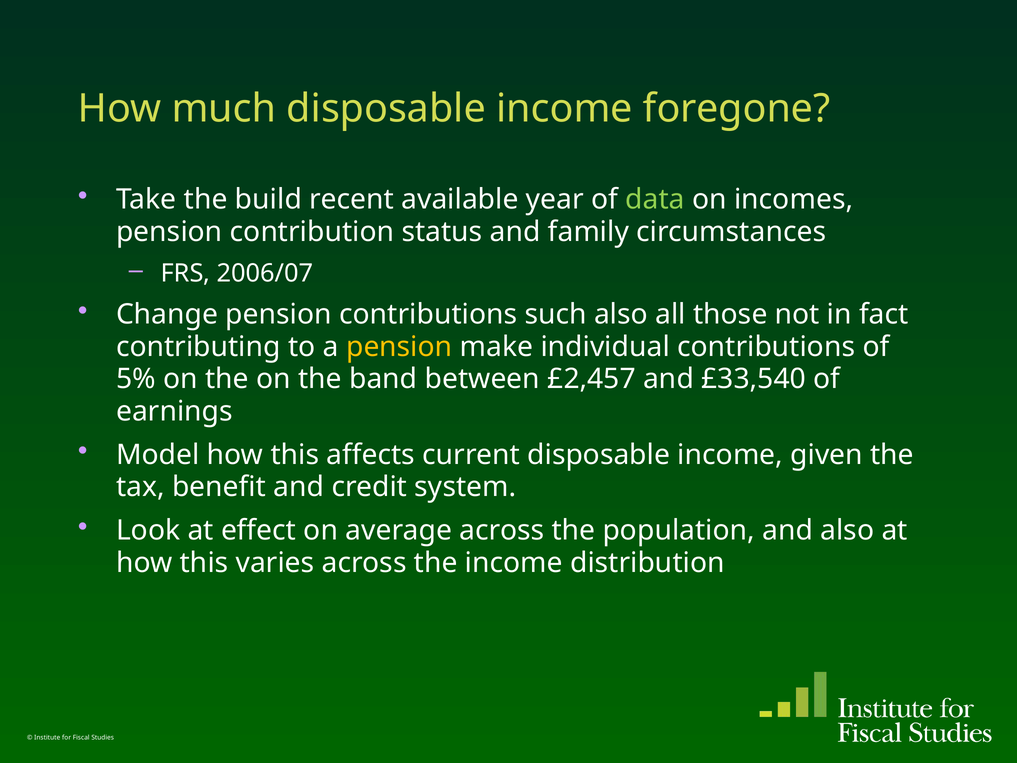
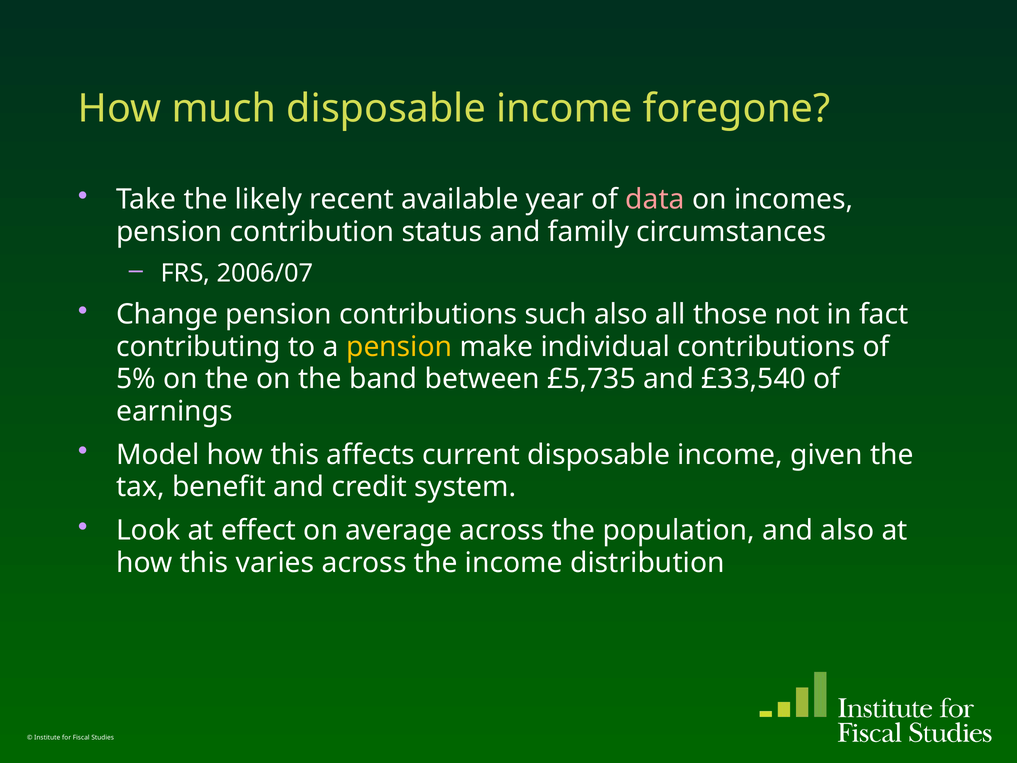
build: build -> likely
data colour: light green -> pink
£2,457: £2,457 -> £5,735
